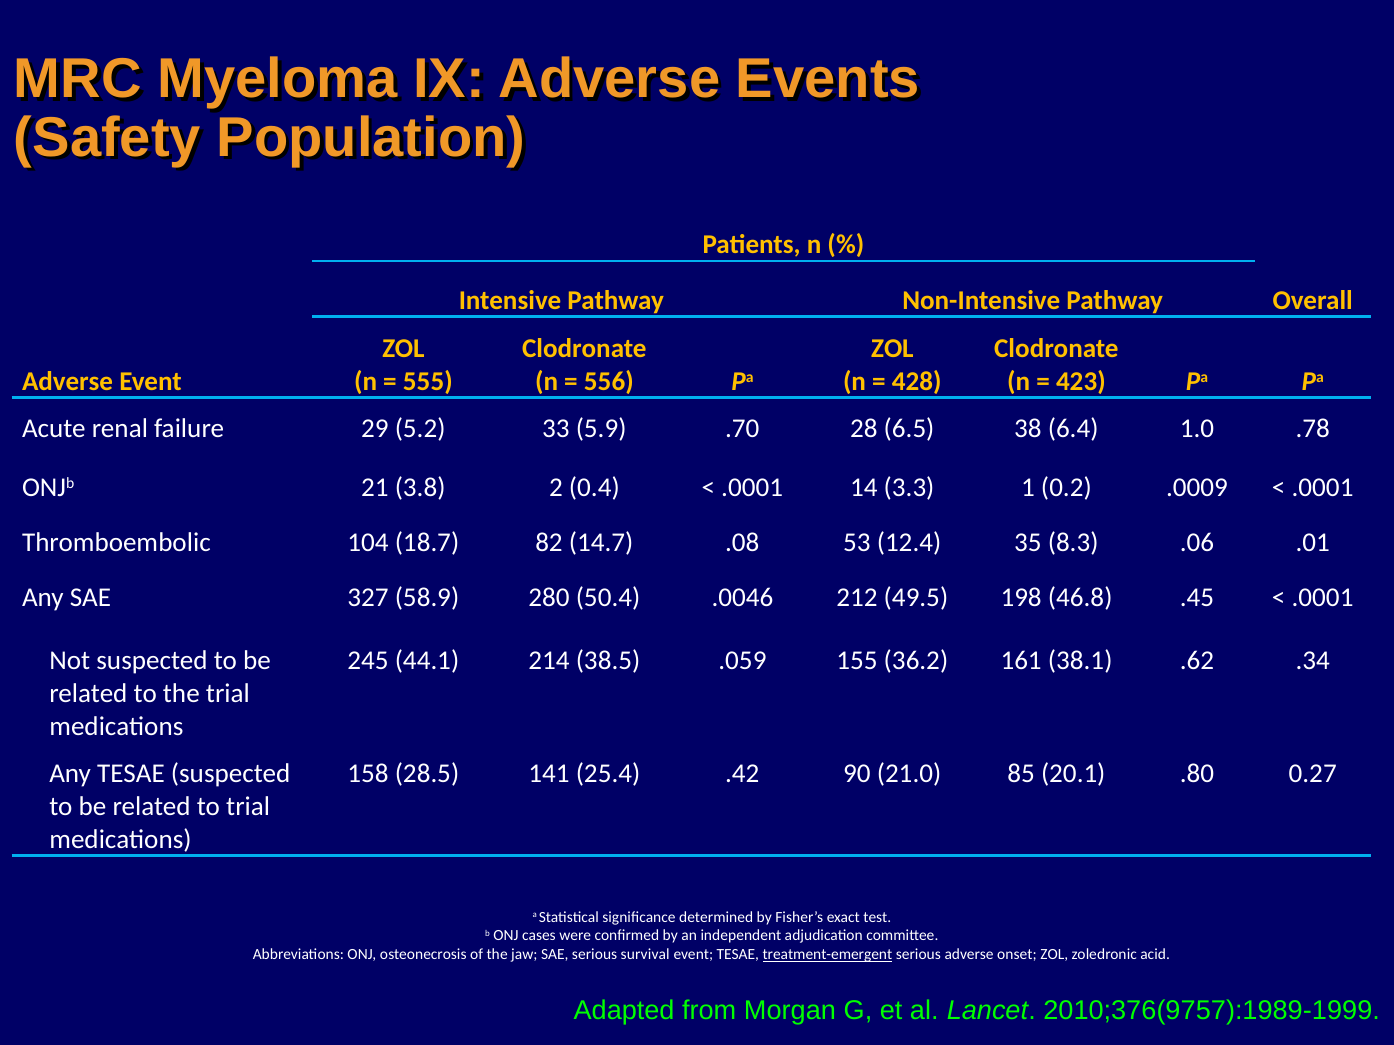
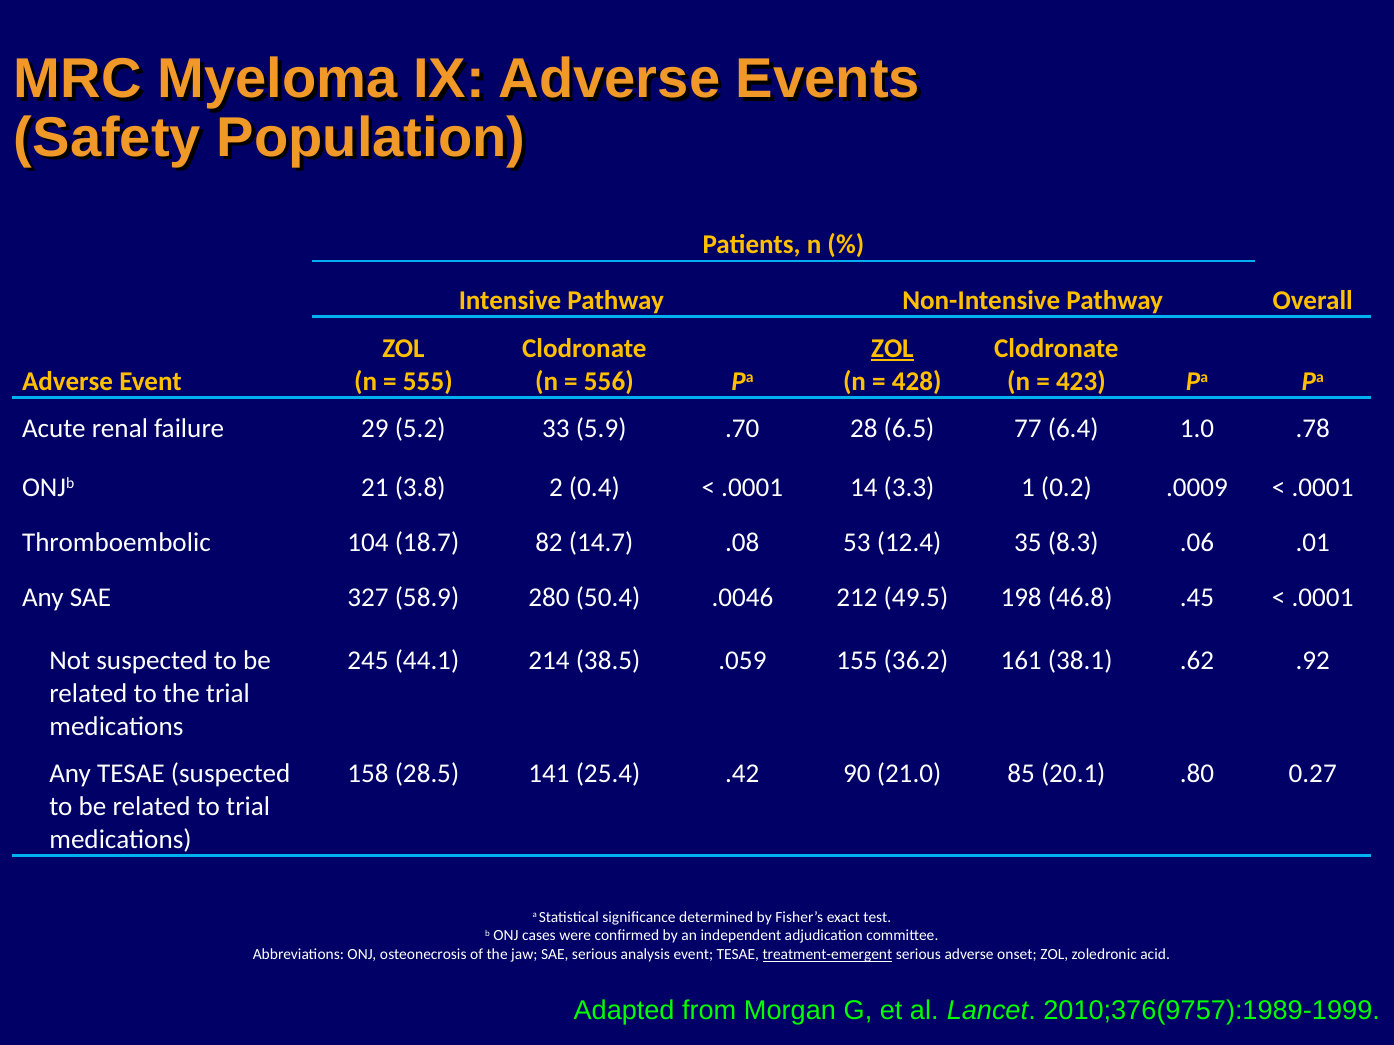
ZOL at (892, 349) underline: none -> present
38: 38 -> 77
.34: .34 -> .92
survival: survival -> analysis
